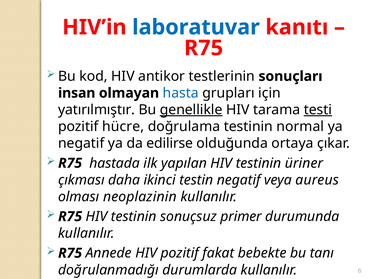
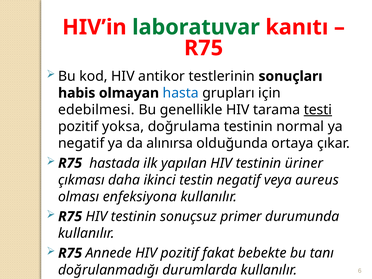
laboratuvar colour: blue -> green
insan: insan -> habis
yatırılmıştır: yatırılmıştır -> edebilmesi
genellikle underline: present -> none
hücre: hücre -> yoksa
edilirse: edilirse -> alınırsa
neoplazinin: neoplazinin -> enfeksiyona
